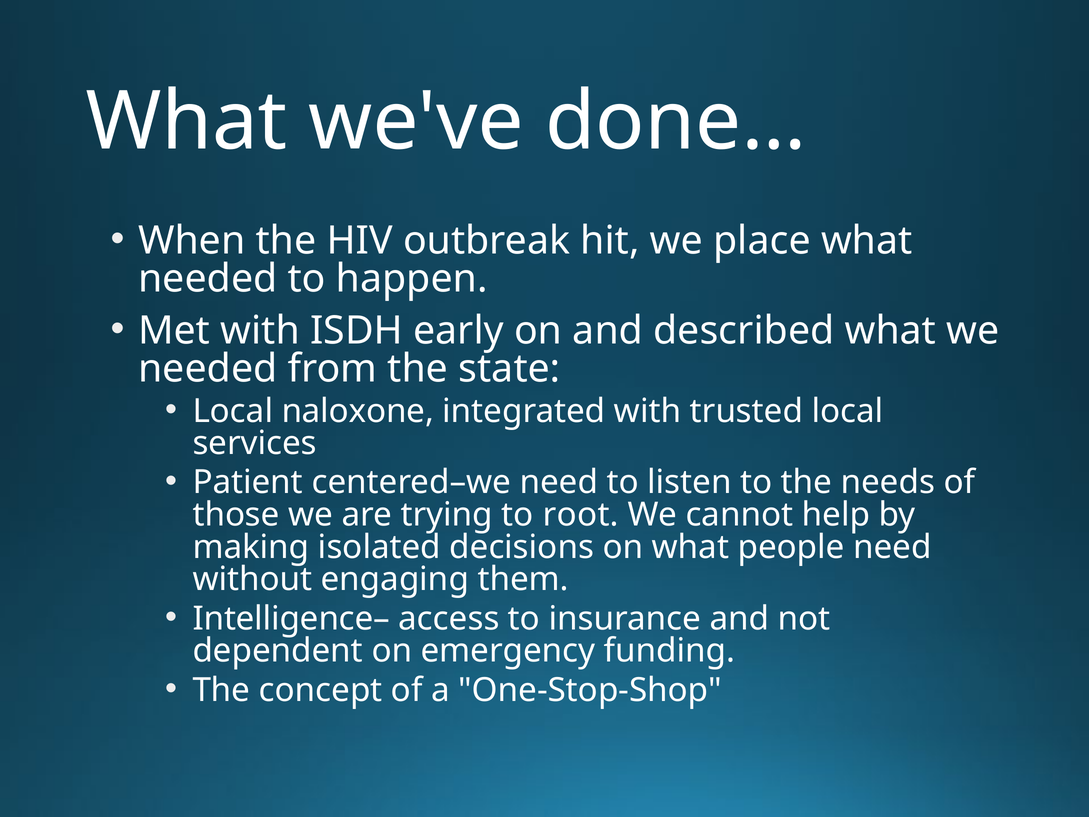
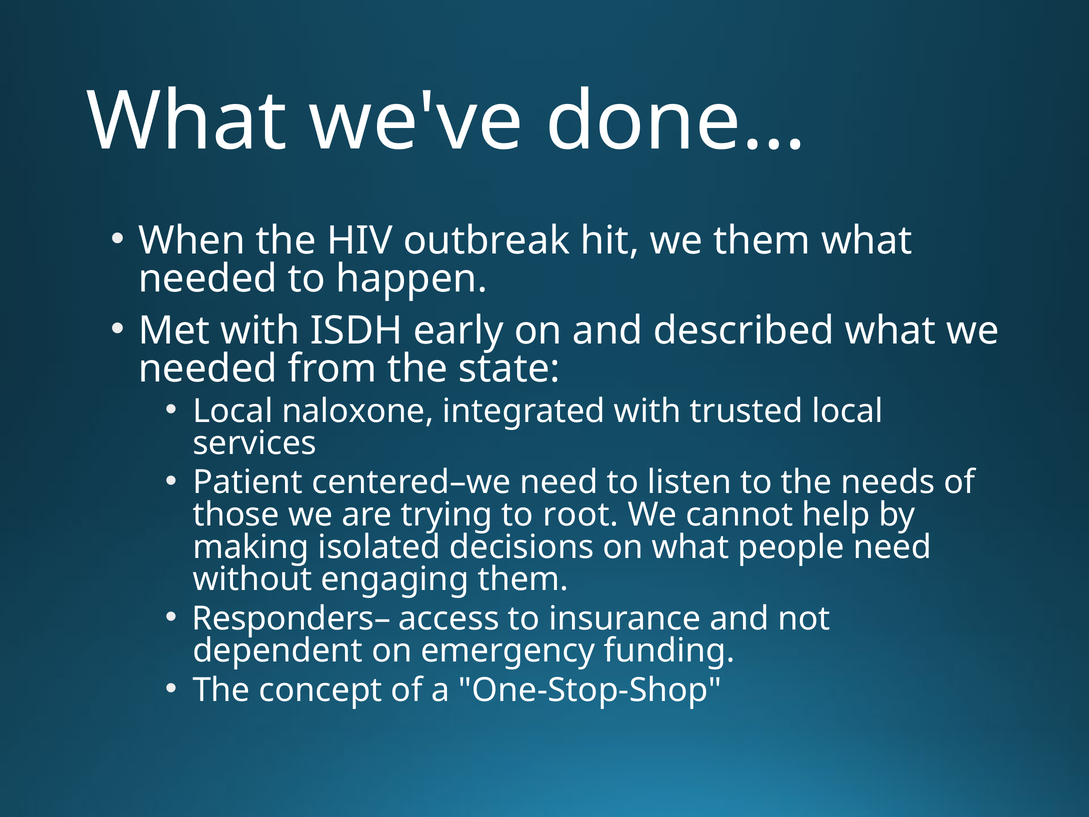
we place: place -> them
Intelligence–: Intelligence– -> Responders–
